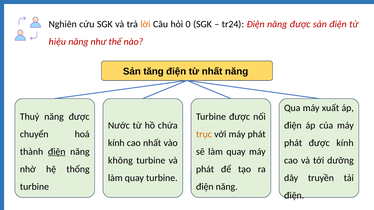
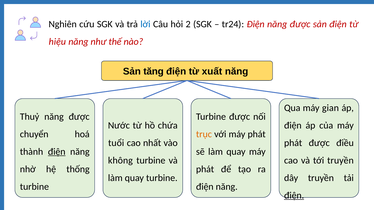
lời colour: orange -> blue
0: 0 -> 2
từ nhất: nhất -> xuất
xuất: xuất -> gian
kính at (116, 143): kính -> tuổi
được kính: kính -> điều
tới dưỡng: dưỡng -> truyền
điện at (294, 196) underline: none -> present
